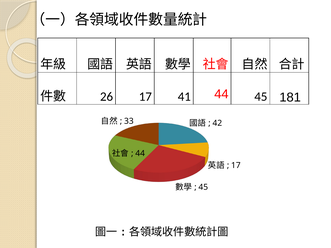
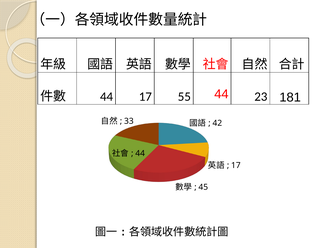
26 at (107, 97): 26 -> 44
41: 41 -> 55
44 45: 45 -> 23
